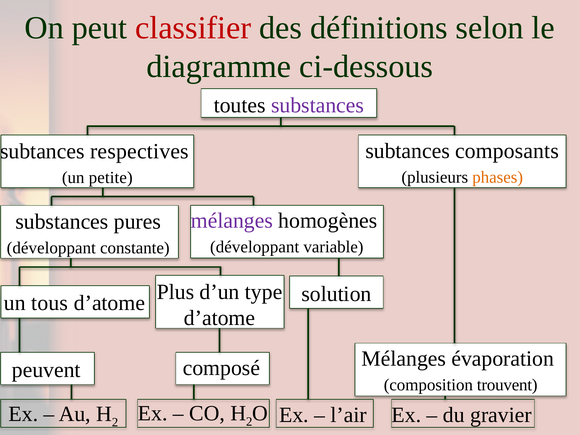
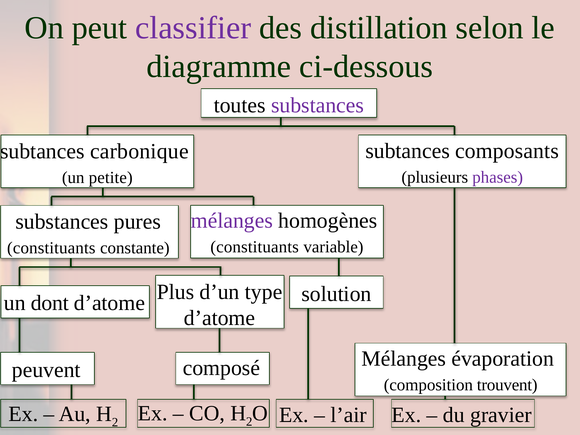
classifier colour: red -> purple
définitions: définitions -> distillation
respectives: respectives -> carbonique
phases colour: orange -> purple
développant at (255, 247): développant -> constituants
développant at (51, 248): développant -> constituants
tous: tous -> dont
